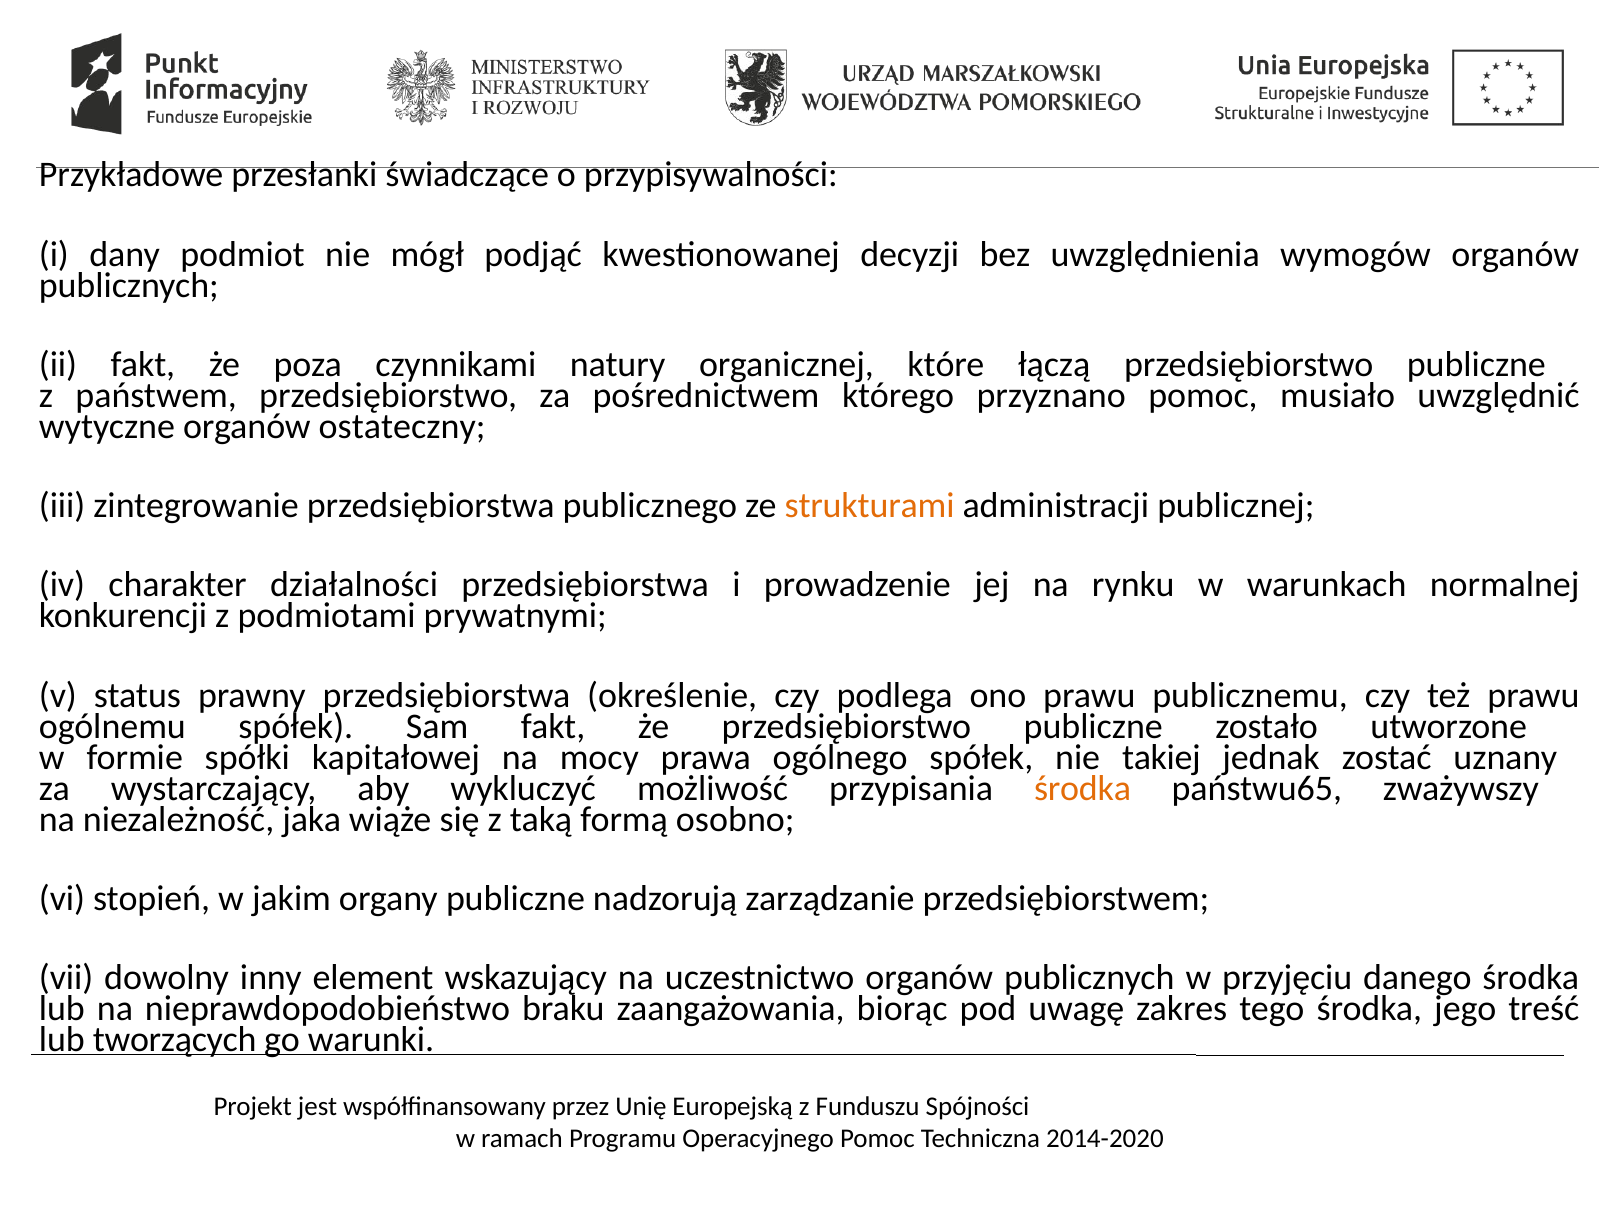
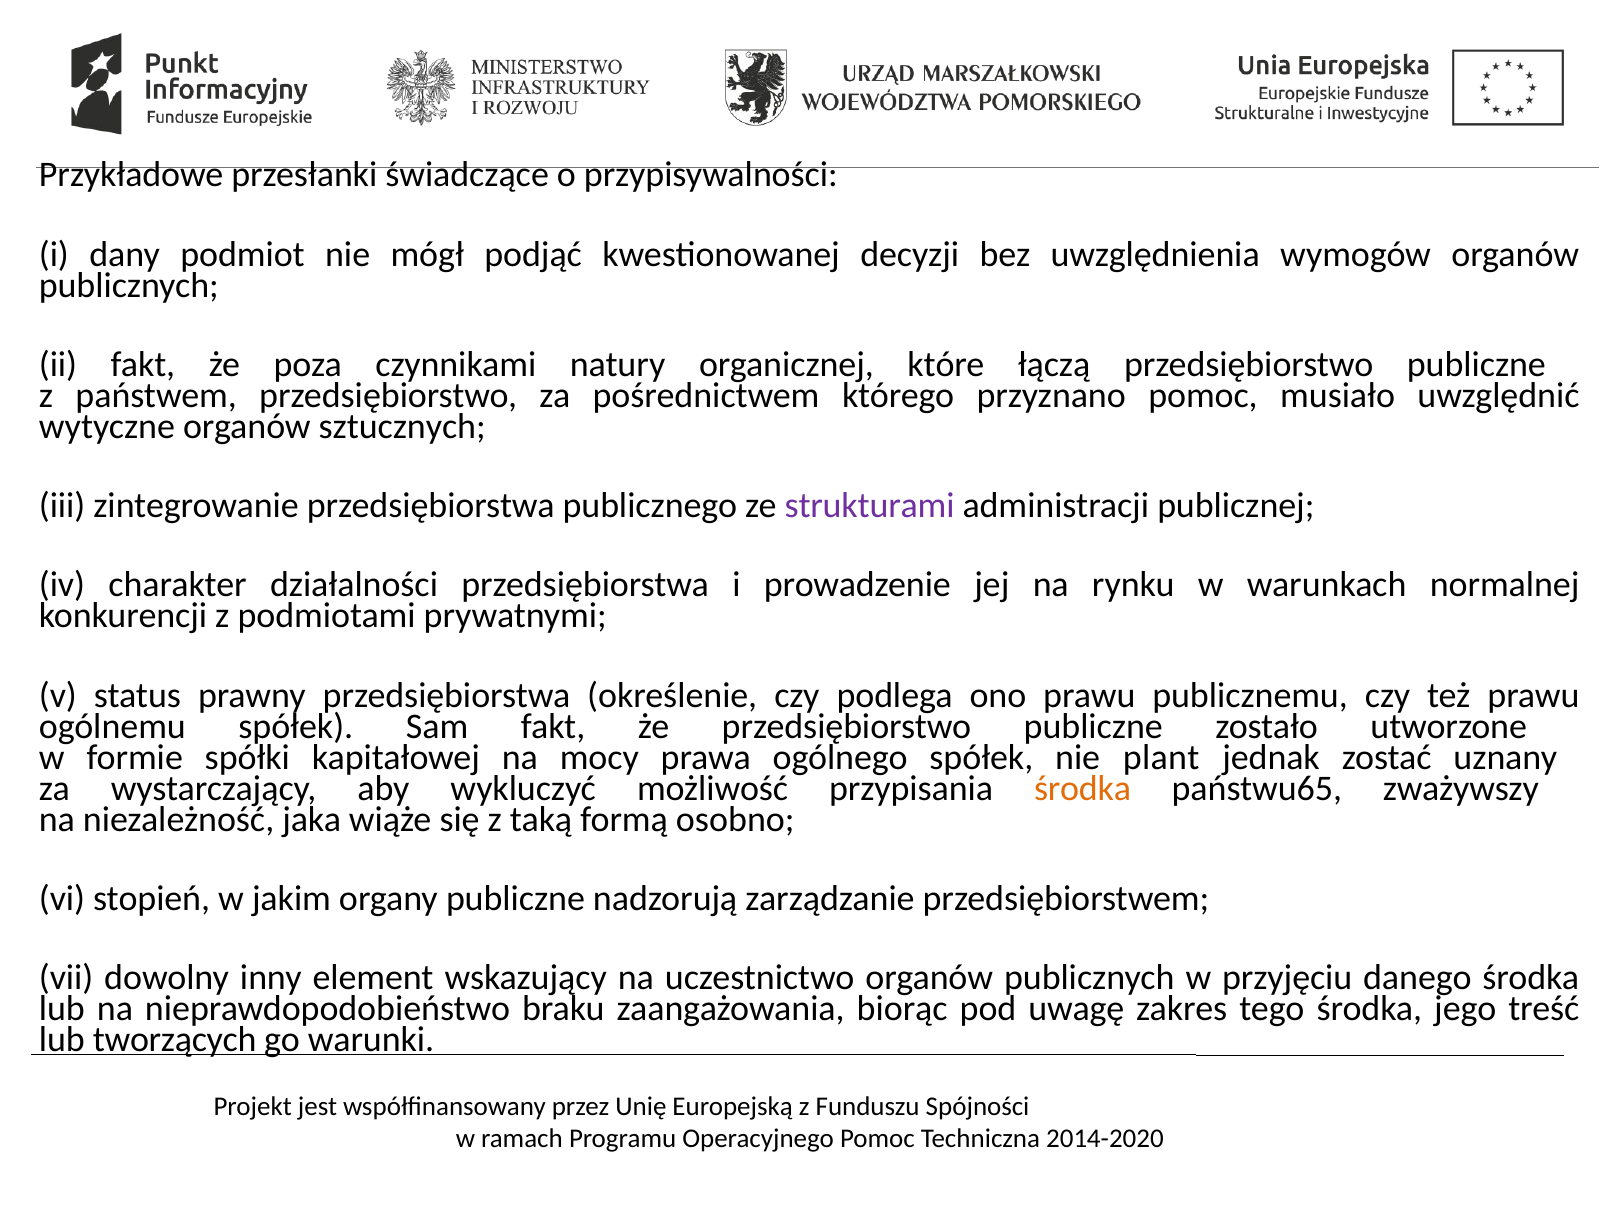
ostateczny: ostateczny -> sztucznych
strukturami colour: orange -> purple
takiej: takiej -> plant
